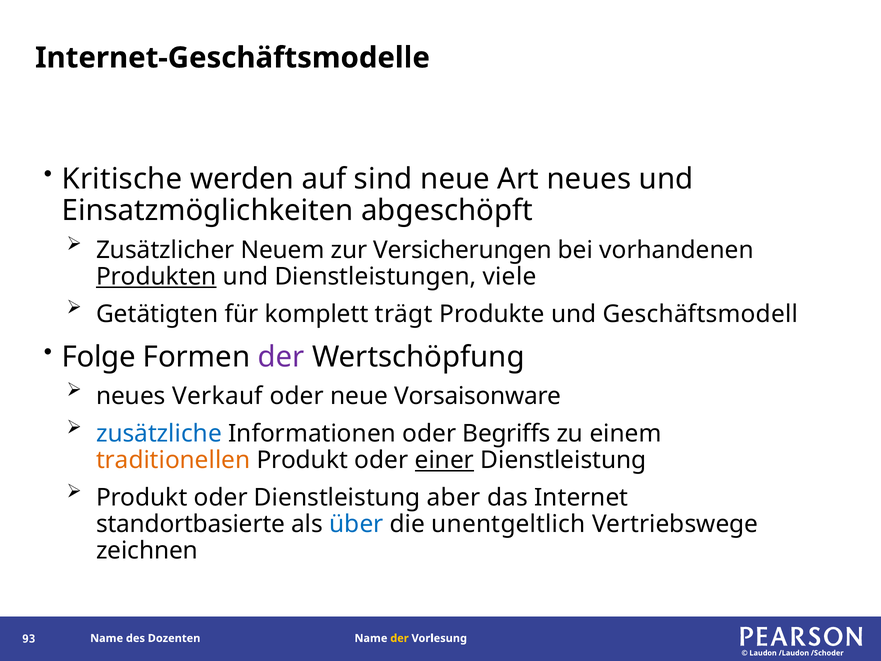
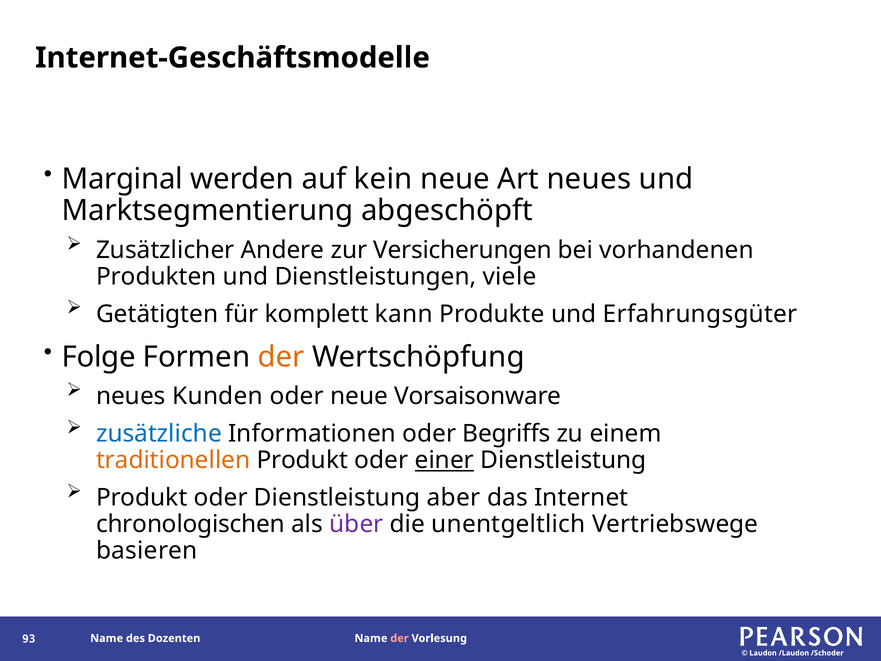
Kritische: Kritische -> Marginal
sind: sind -> kein
Einsatzmöglichkeiten: Einsatzmöglichkeiten -> Marktsegmentierung
Neuem: Neuem -> Andere
Produkten underline: present -> none
trägt: trägt -> kann
Geschäftsmodell: Geschäftsmodell -> Erfahrungsgüter
der at (281, 357) colour: purple -> orange
Verkauf: Verkauf -> Kunden
standortbasierte: standortbasierte -> chronologischen
über colour: blue -> purple
zeichnen: zeichnen -> basieren
der at (399, 638) colour: yellow -> pink
